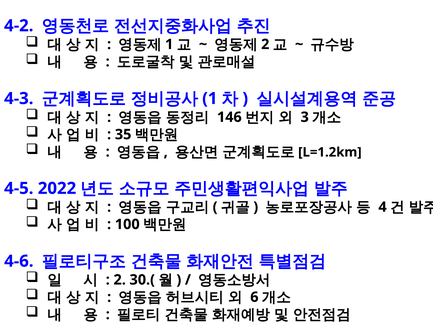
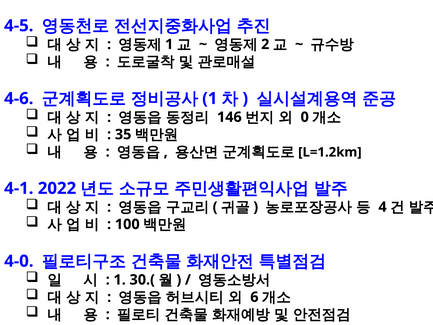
4-2: 4-2 -> 4-5
4-3: 4-3 -> 4-6
3: 3 -> 0
4-5: 4-5 -> 4-1
4-6: 4-6 -> 4-0
2 at (120, 280): 2 -> 1
